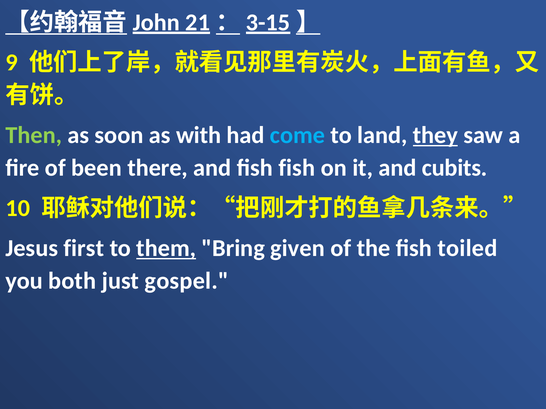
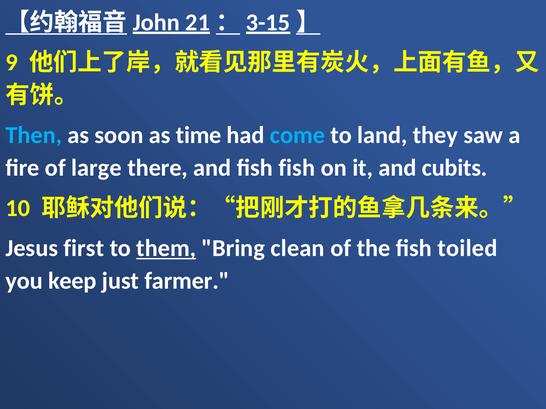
Then colour: light green -> light blue
with: with -> time
they underline: present -> none
been: been -> large
given: given -> clean
both: both -> keep
gospel: gospel -> farmer
